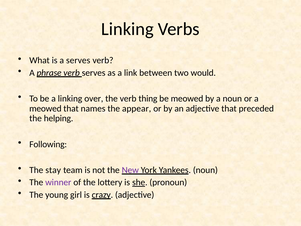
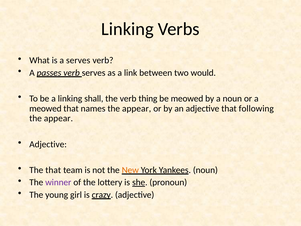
phrase: phrase -> passes
over: over -> shall
preceded: preceded -> following
helping at (59, 118): helping -> appear
Following at (48, 144): Following -> Adjective
The stay: stay -> that
New colour: purple -> orange
